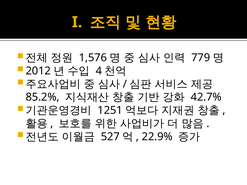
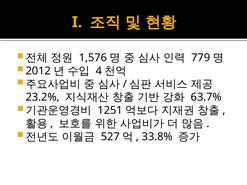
85.2%: 85.2% -> 23.2%
42.7%: 42.7% -> 63.7%
22.9%: 22.9% -> 33.8%
